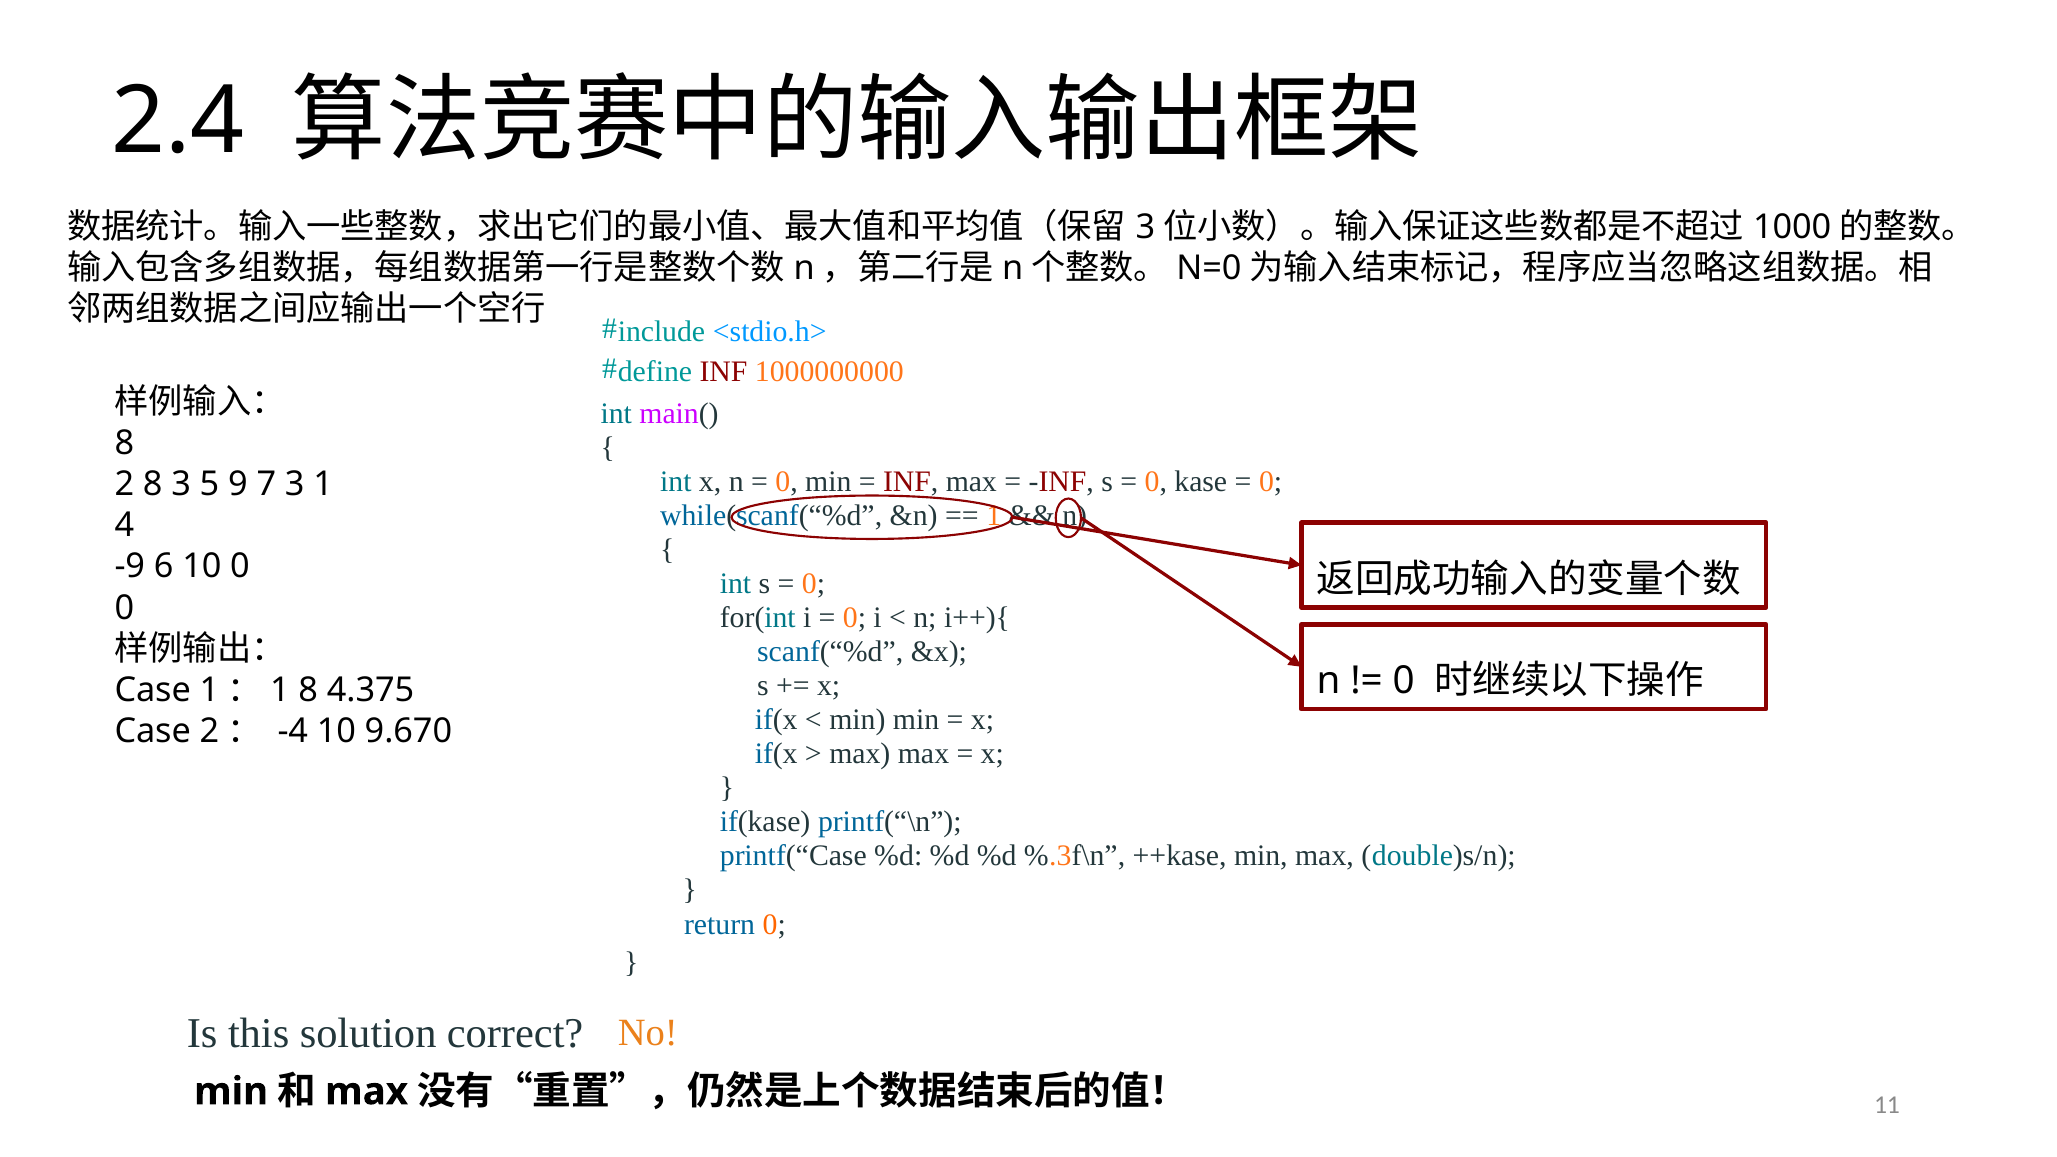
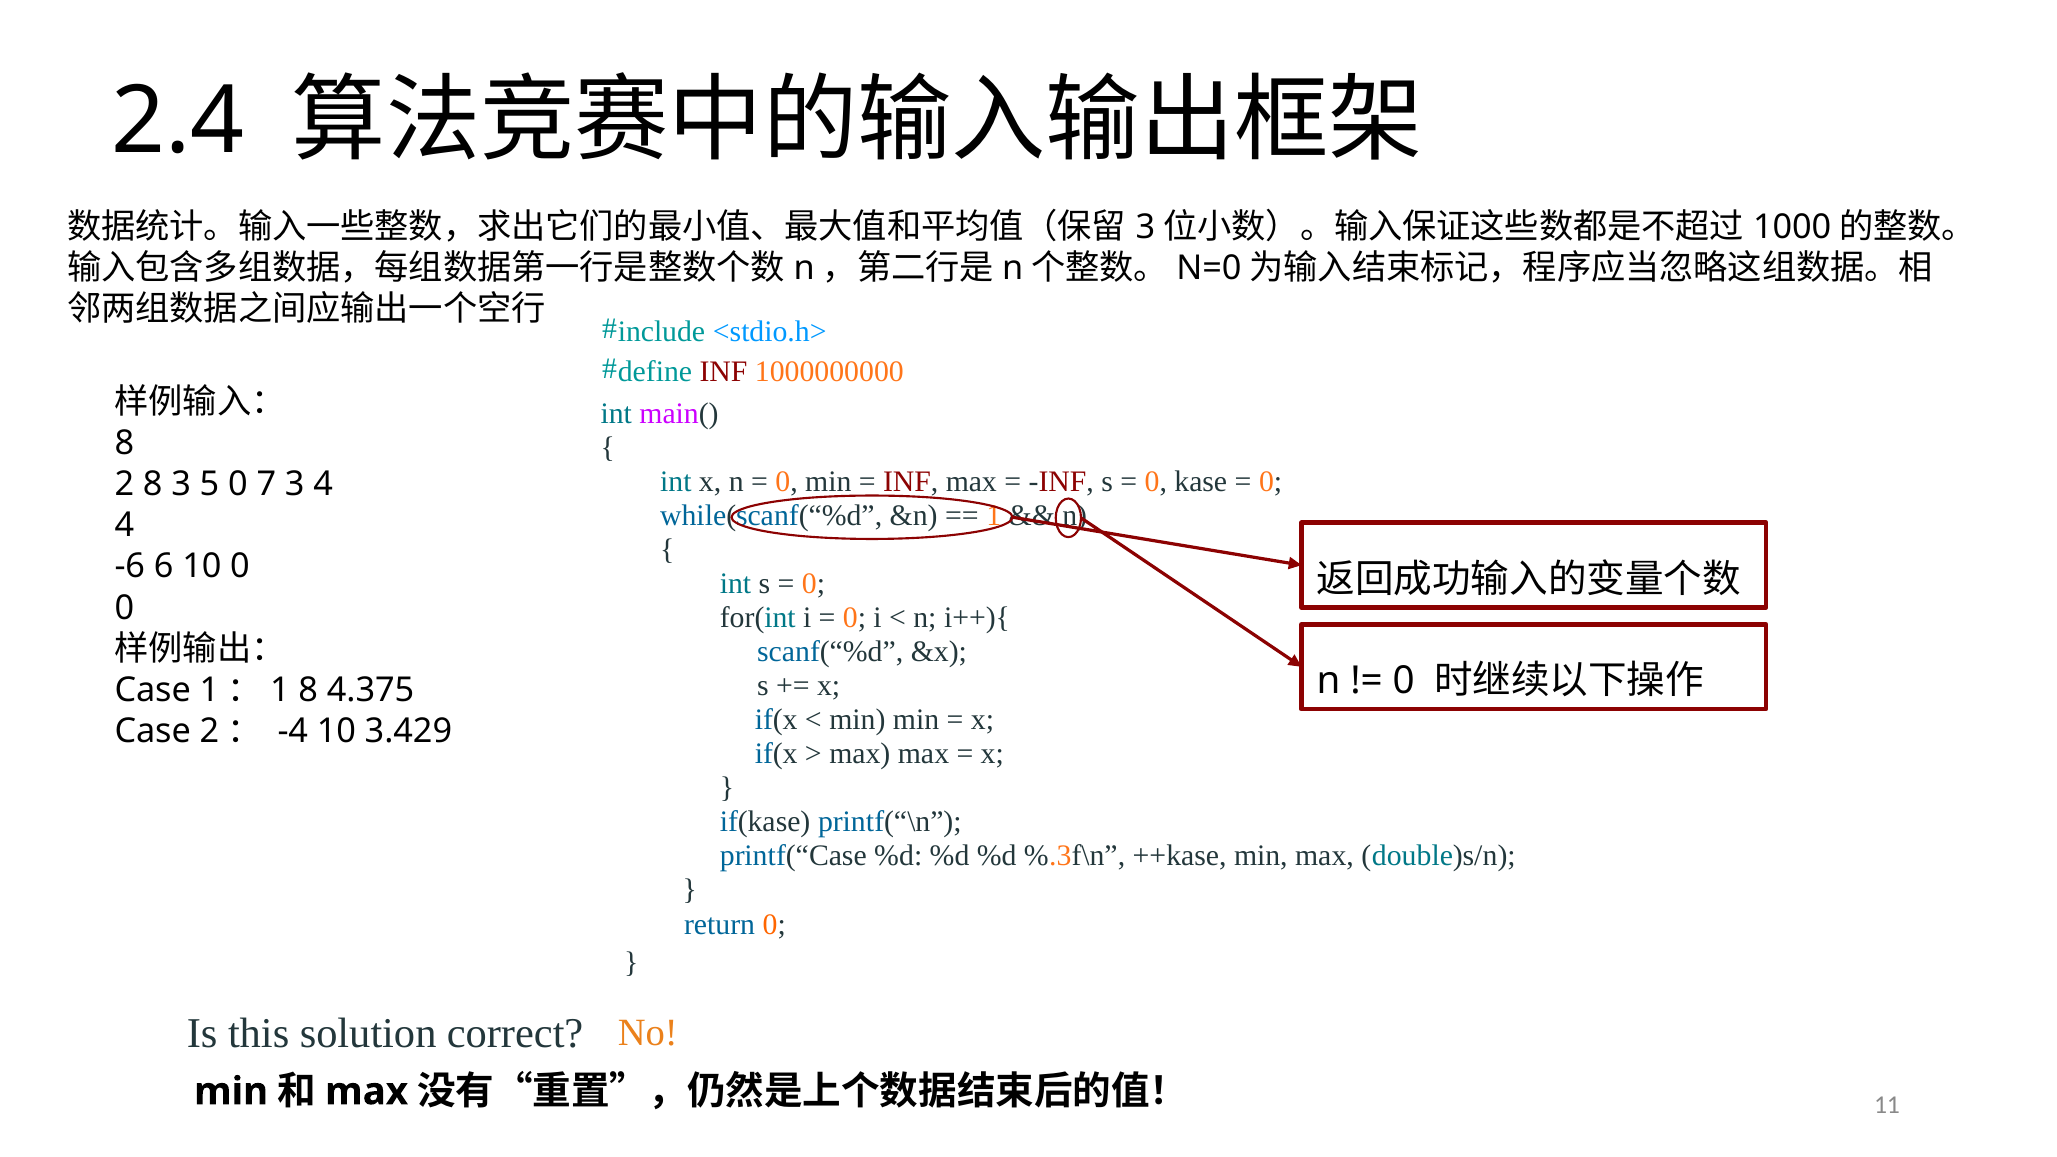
5 9: 9 -> 0
3 1: 1 -> 4
-9: -9 -> -6
9.670: 9.670 -> 3.429
